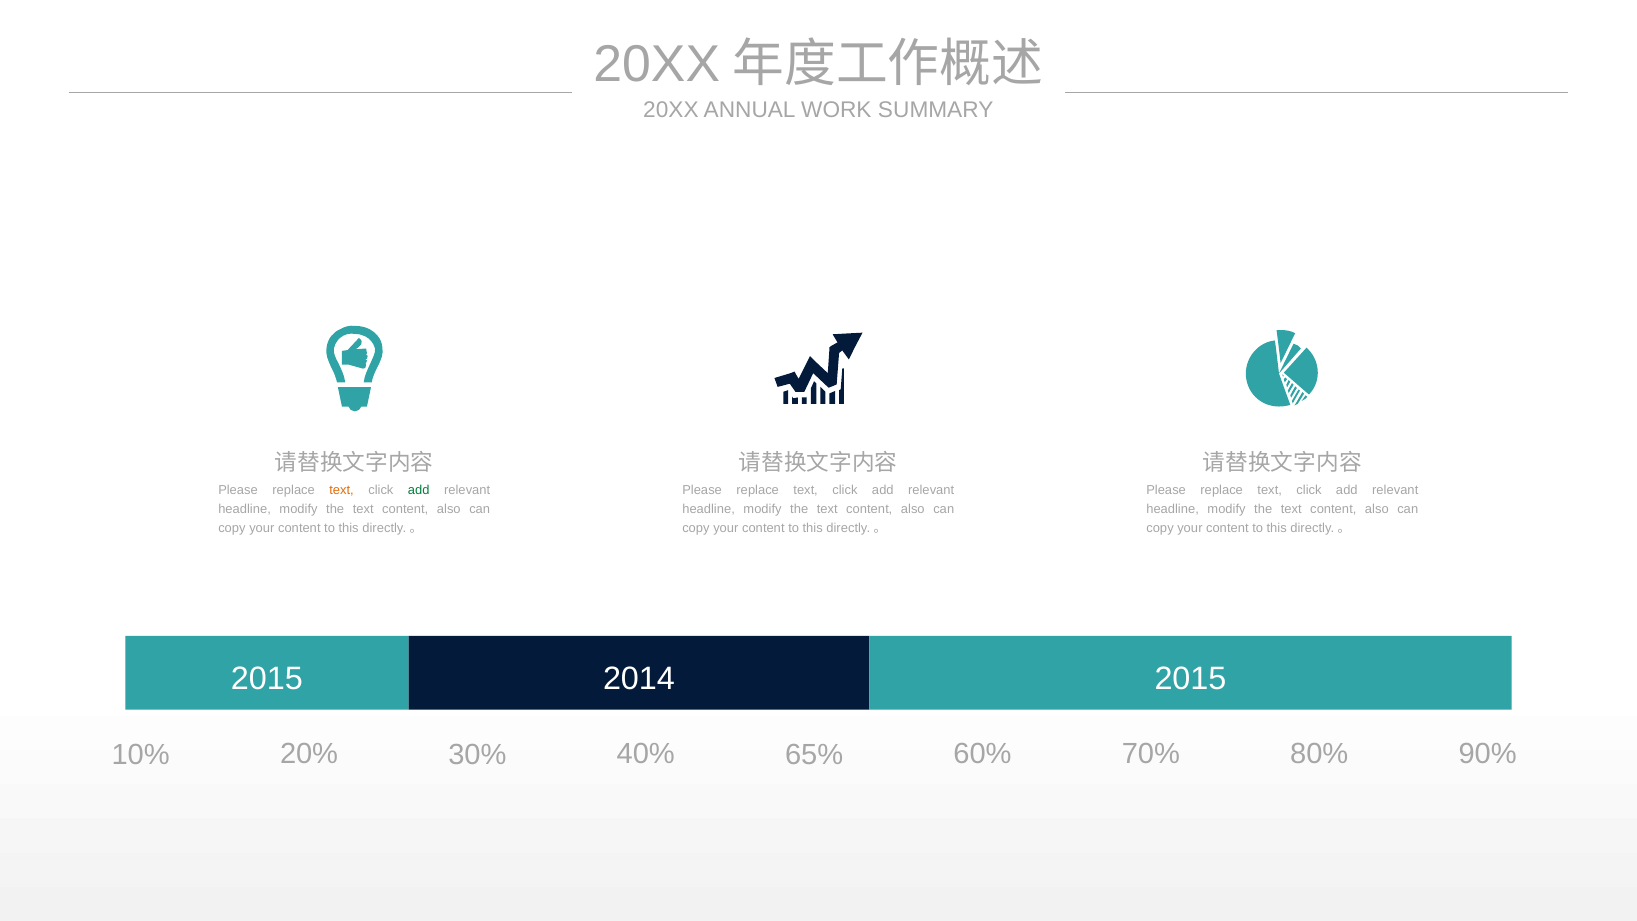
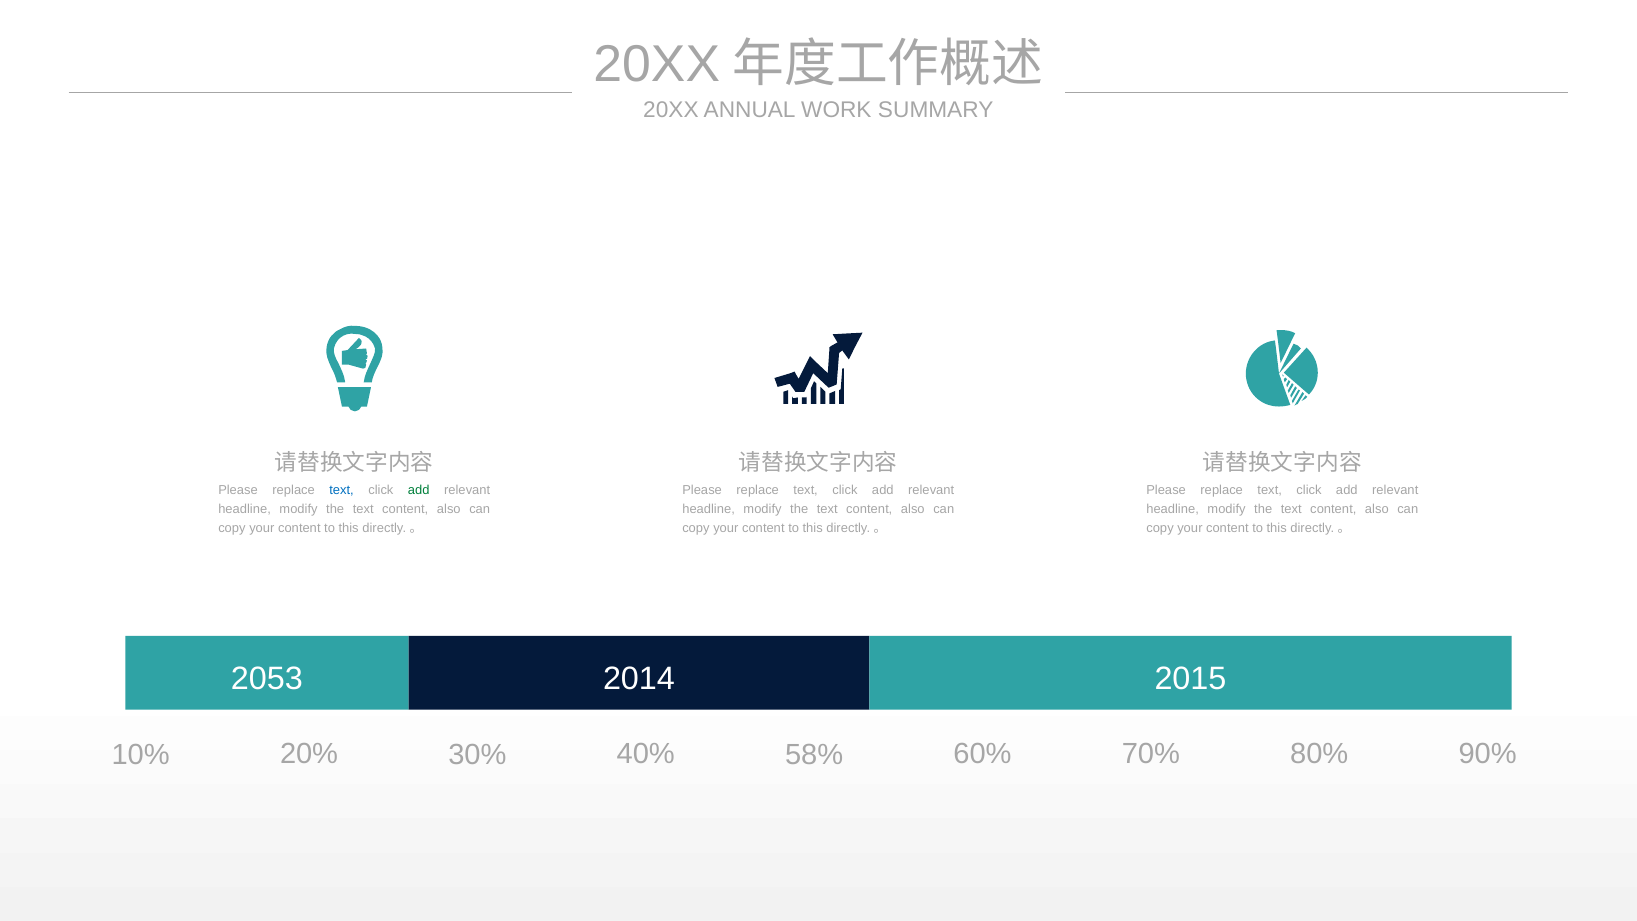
text at (342, 491) colour: orange -> blue
2015 at (267, 679): 2015 -> 2053
65%: 65% -> 58%
